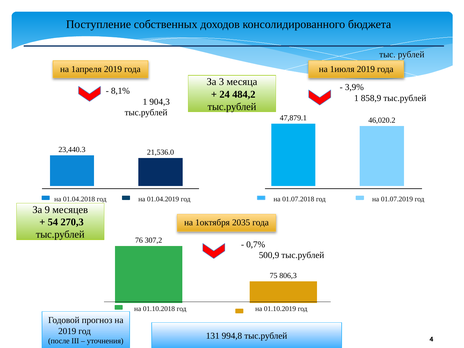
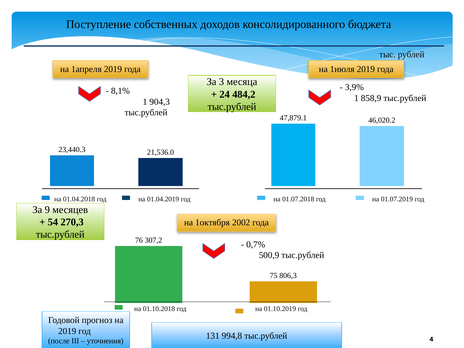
2035: 2035 -> 2002
